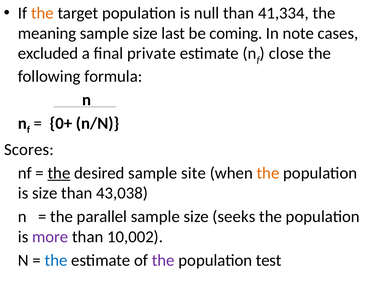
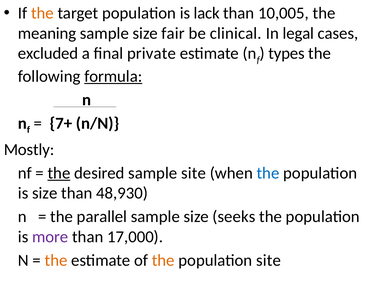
null: null -> lack
41,334: 41,334 -> 10,005
last: last -> fair
coming: coming -> clinical
note: note -> legal
close: close -> types
formula underline: none -> present
0+: 0+ -> 7+
Scores: Scores -> Mostly
the at (268, 173) colour: orange -> blue
43,038: 43,038 -> 48,930
10,002: 10,002 -> 17,000
the at (56, 260) colour: blue -> orange
the at (163, 260) colour: purple -> orange
population test: test -> site
